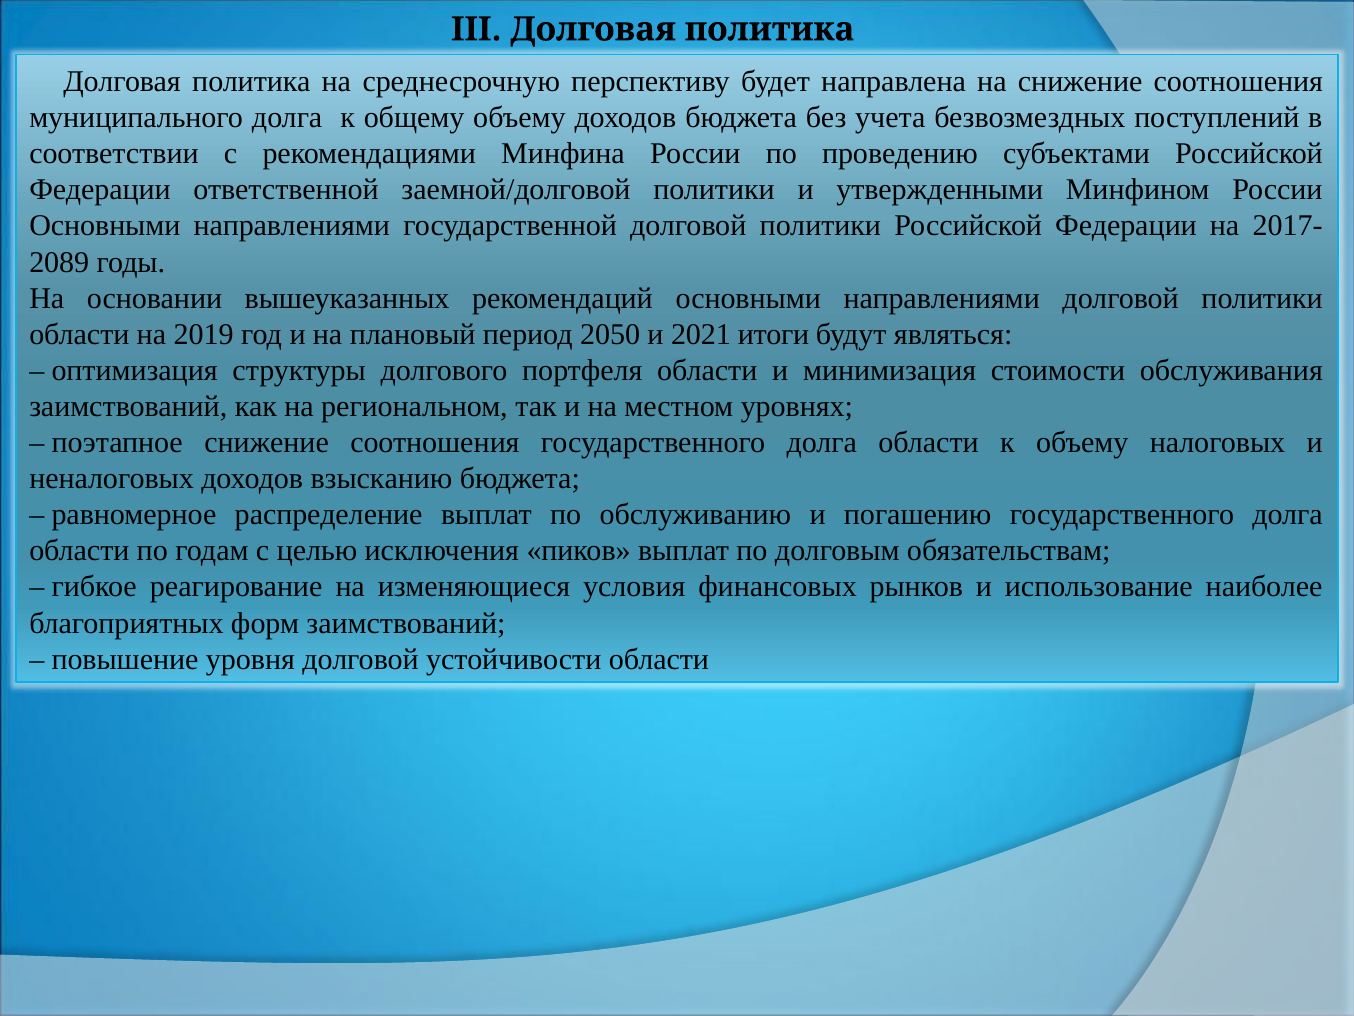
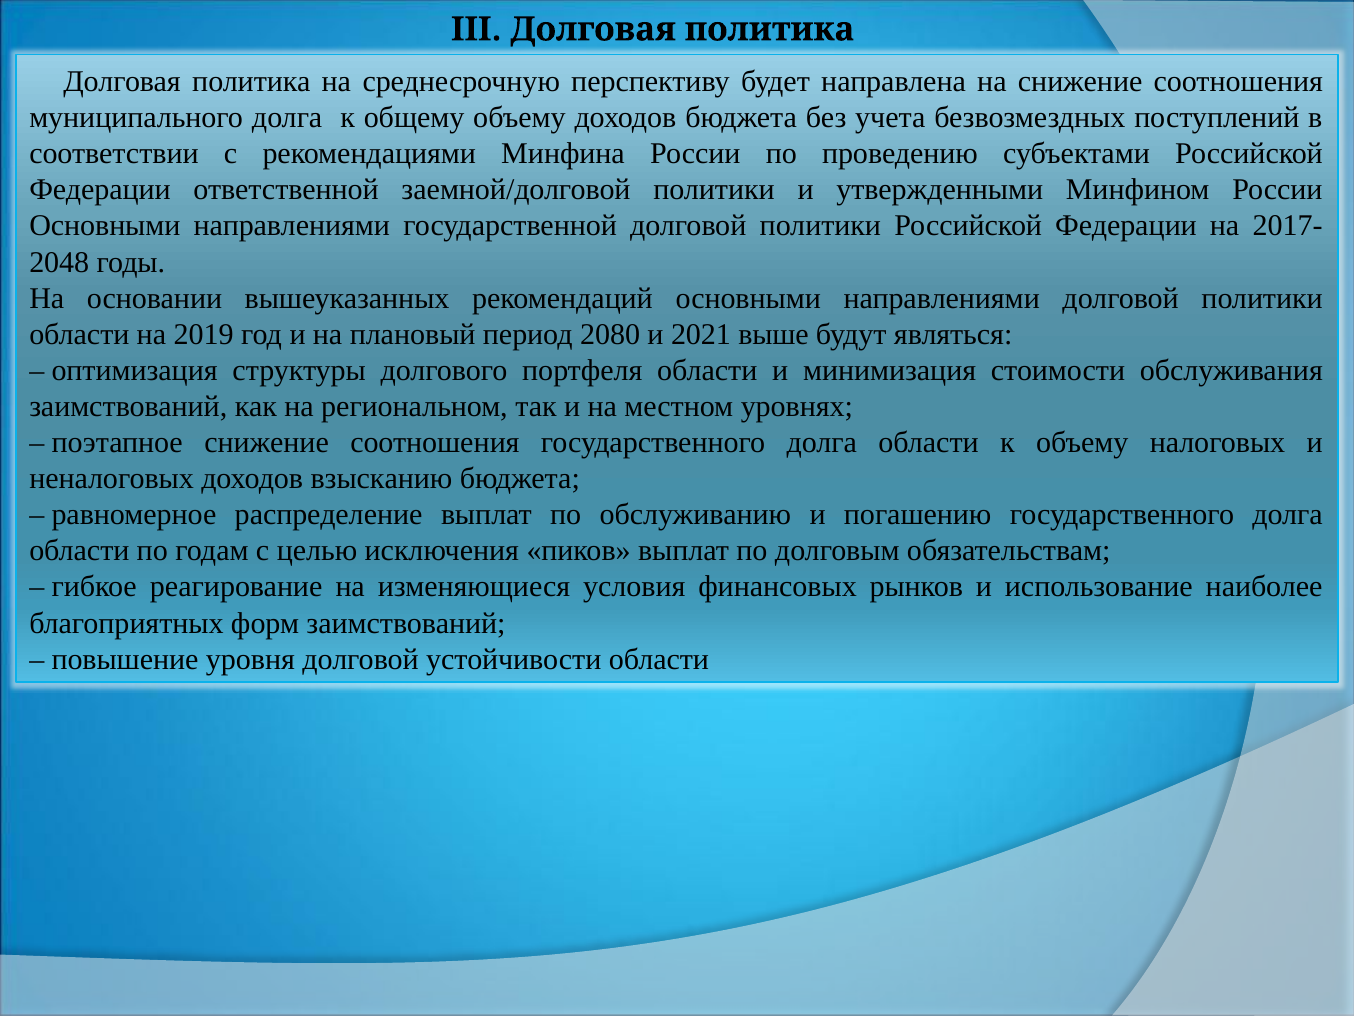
2089: 2089 -> 2048
2050: 2050 -> 2080
итоги: итоги -> выше
